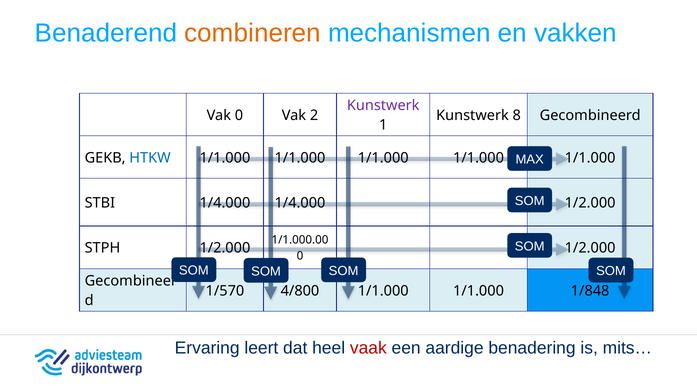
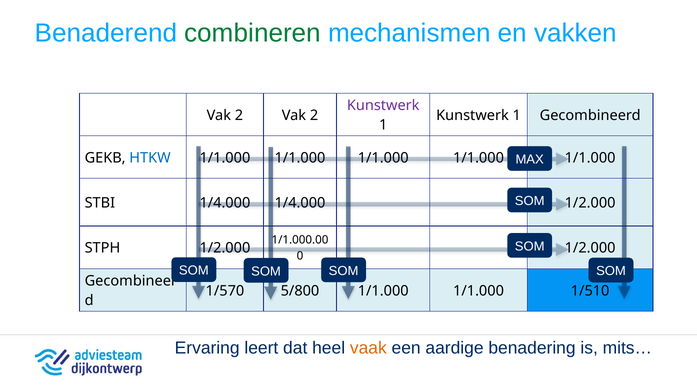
combineren colour: orange -> green
0 at (239, 115): 0 -> 2
8 at (517, 115): 8 -> 1
4/800: 4/800 -> 5/800
1/848: 1/848 -> 1/510
vaak colour: red -> orange
